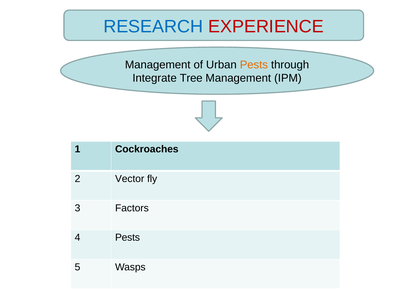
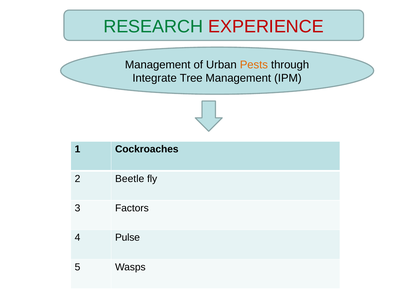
RESEARCH colour: blue -> green
Vector: Vector -> Beetle
4 Pests: Pests -> Pulse
